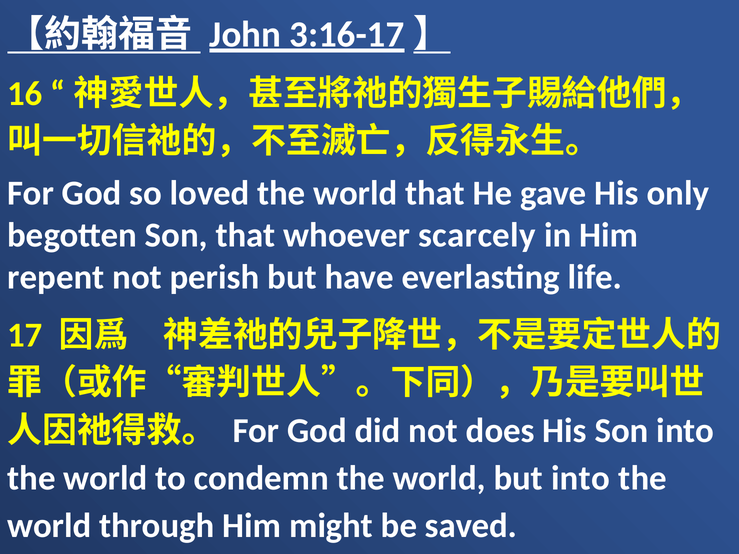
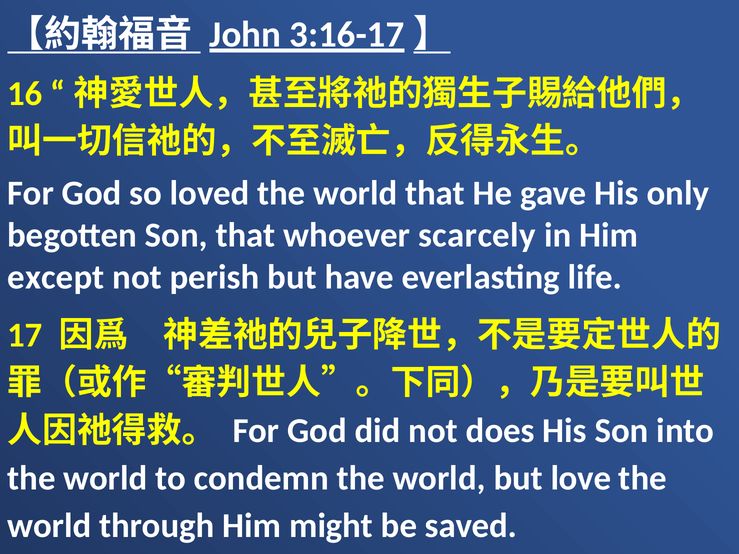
repent: repent -> except
but into: into -> love
